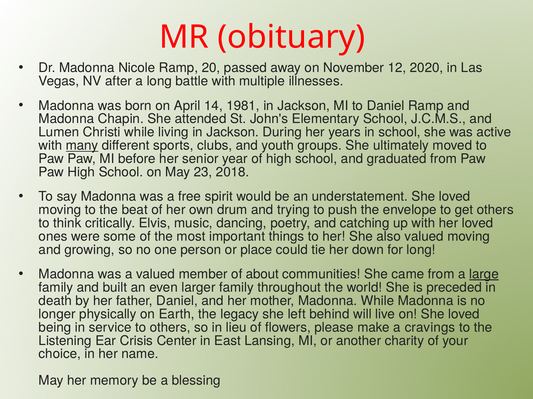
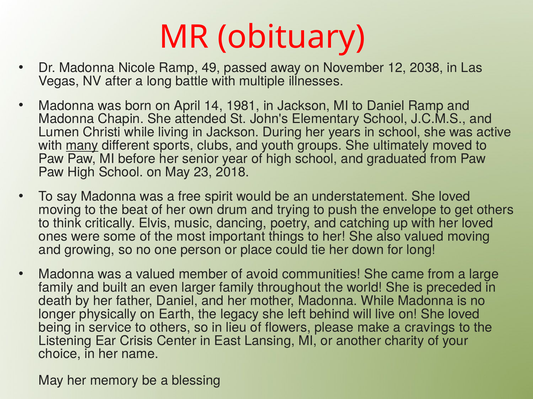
20: 20 -> 49
2020: 2020 -> 2038
about: about -> avoid
large underline: present -> none
